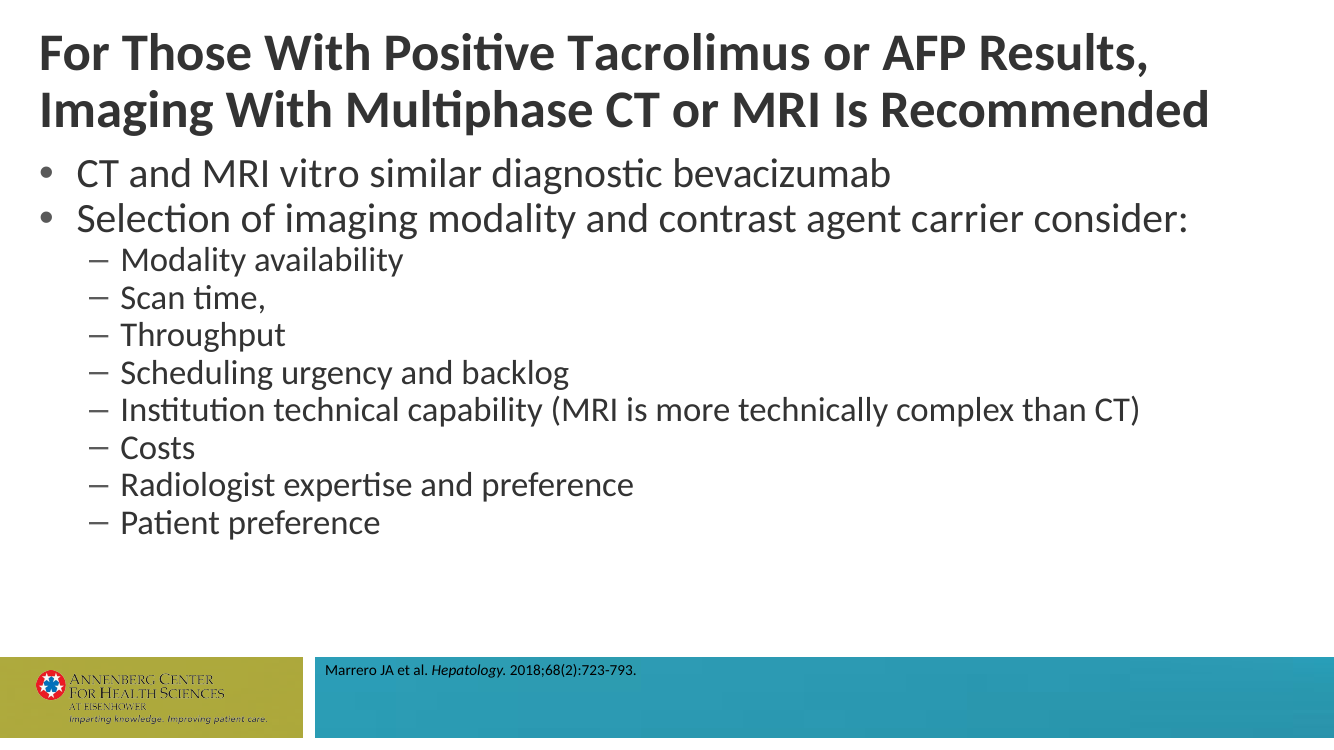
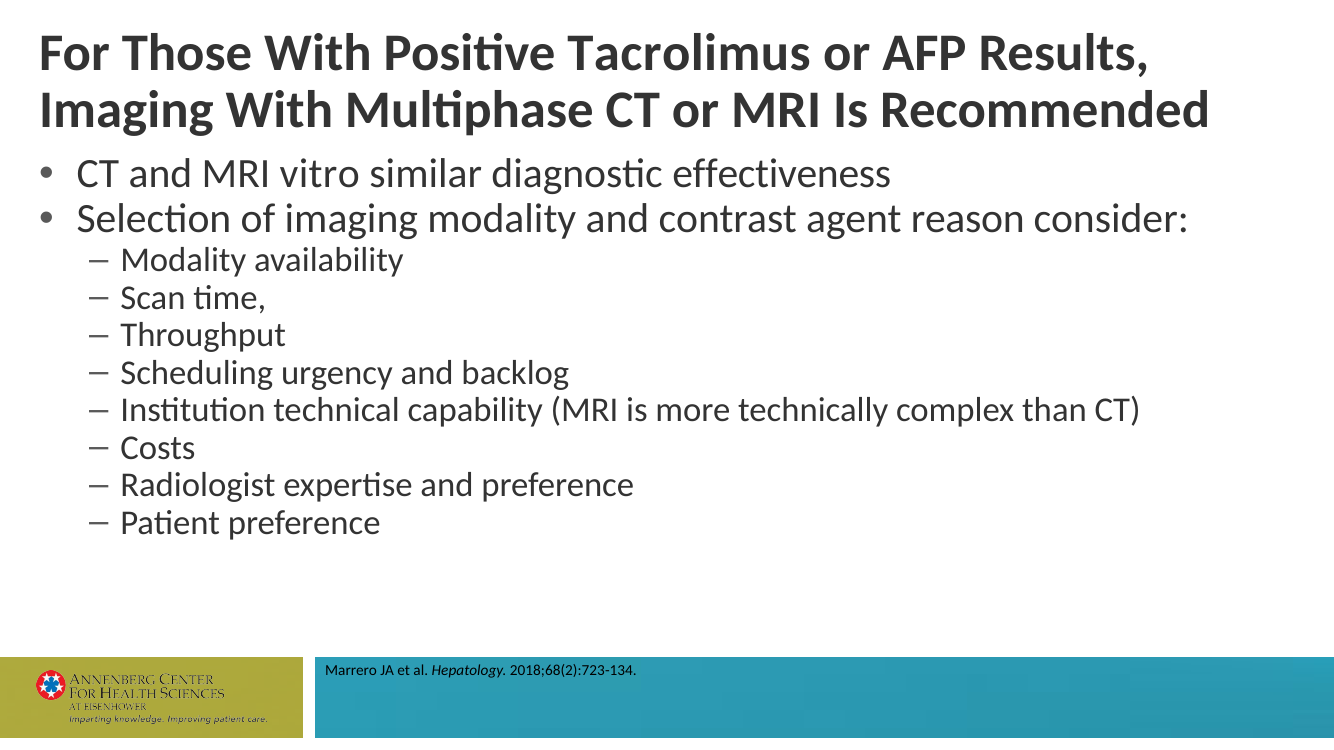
bevacizumab: bevacizumab -> effectiveness
carrier: carrier -> reason
2018;68(2):723-793: 2018;68(2):723-793 -> 2018;68(2):723-134
